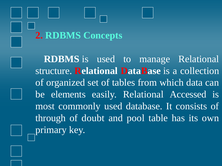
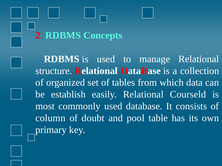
elements: elements -> establish
Accessed: Accessed -> Courseld
through: through -> column
